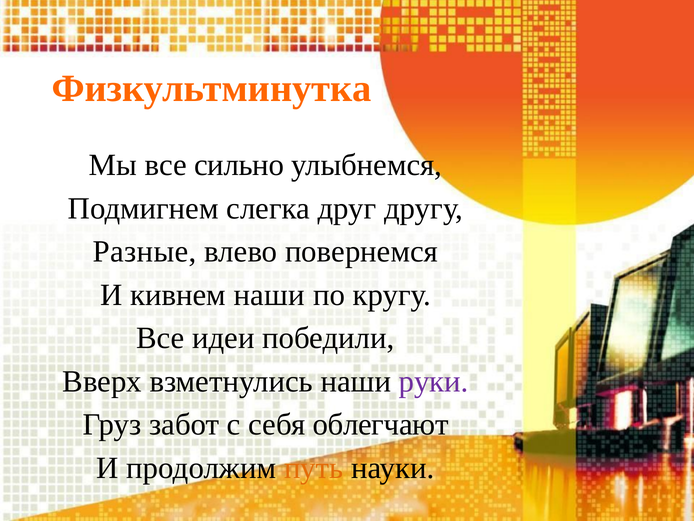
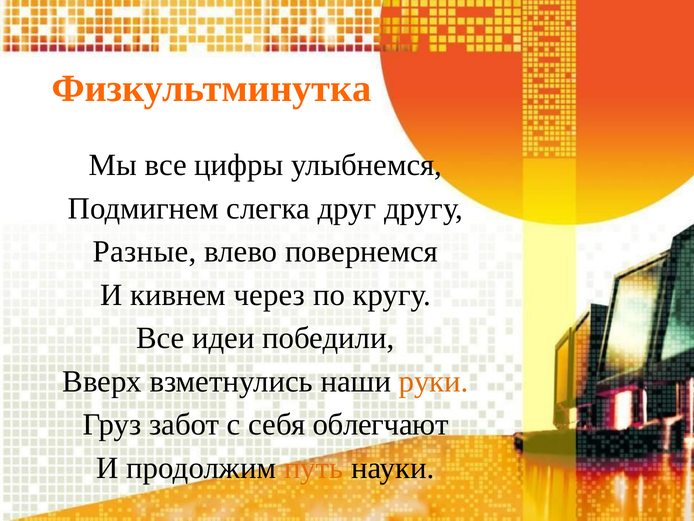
сильно: сильно -> цифры
кивнем наши: наши -> через
руки colour: purple -> orange
